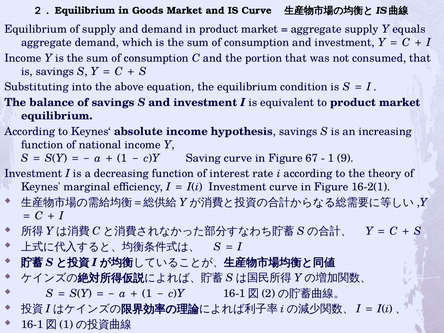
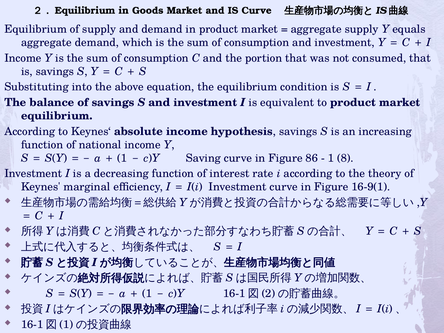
67: 67 -> 86
9: 9 -> 8
16-2(1: 16-2(1 -> 16-9(1
